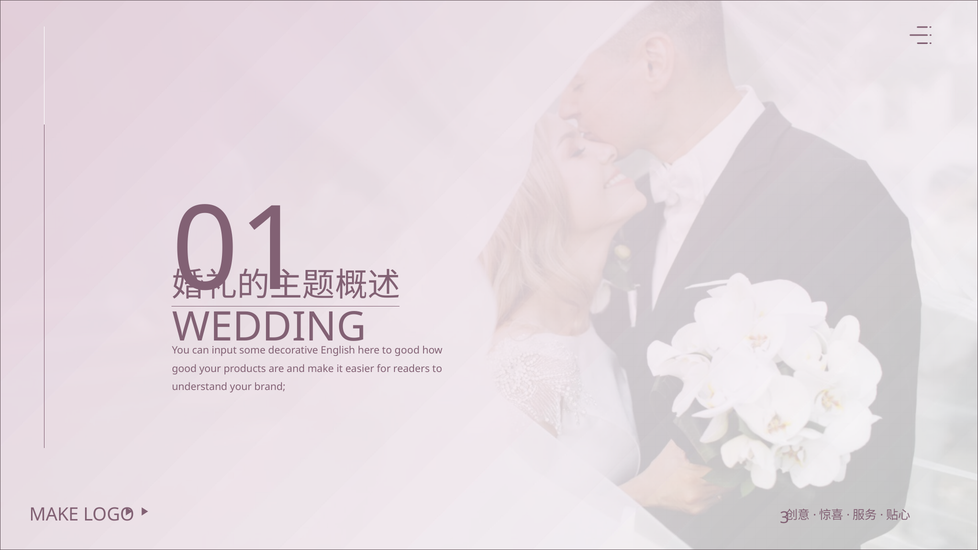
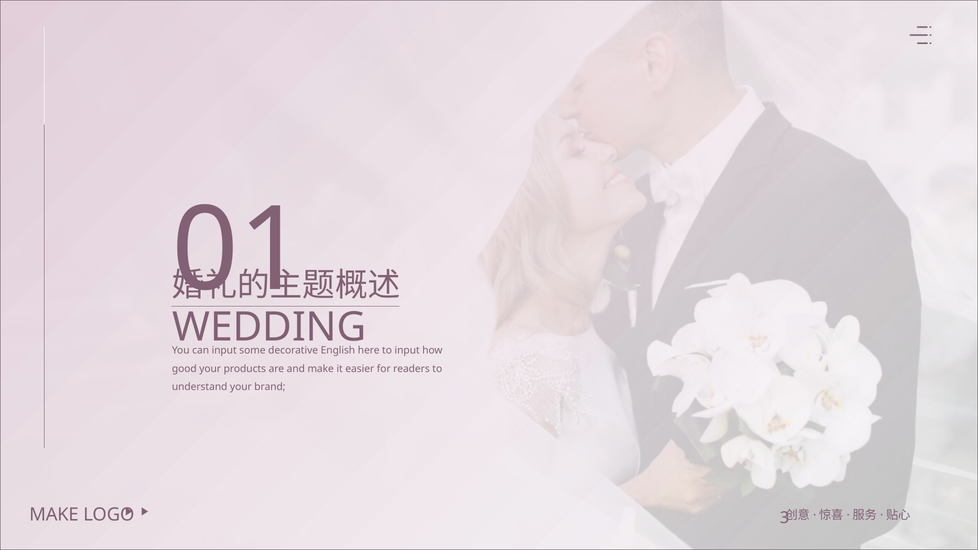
to good: good -> input
